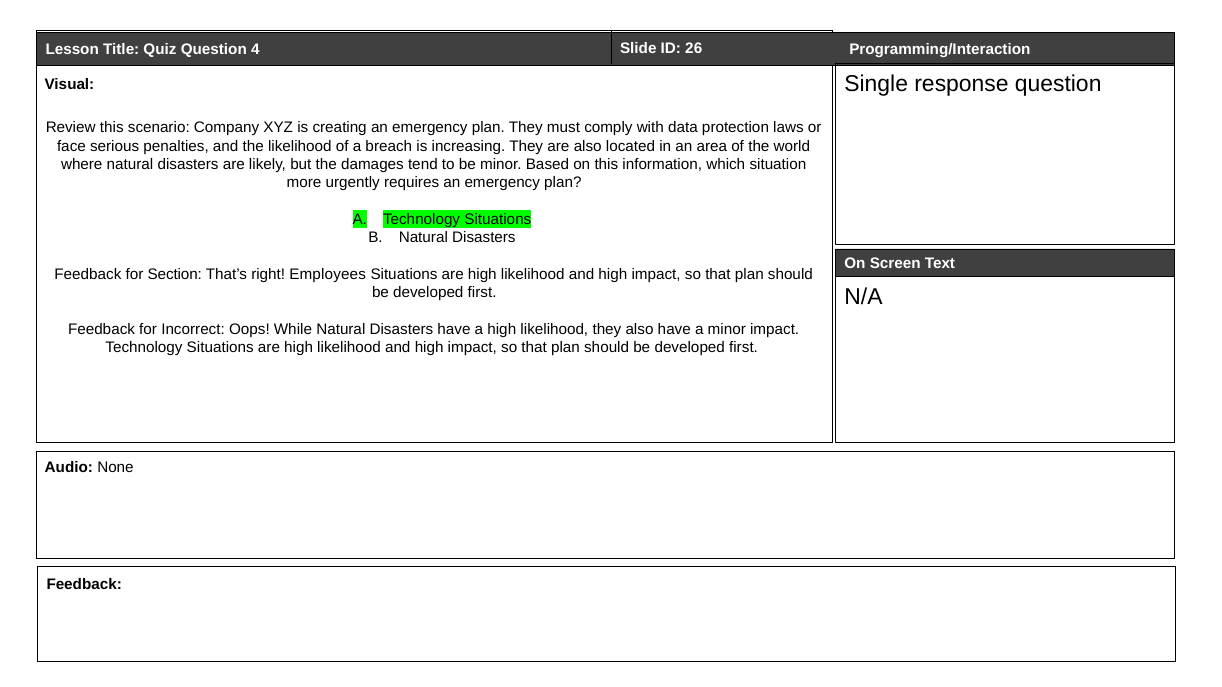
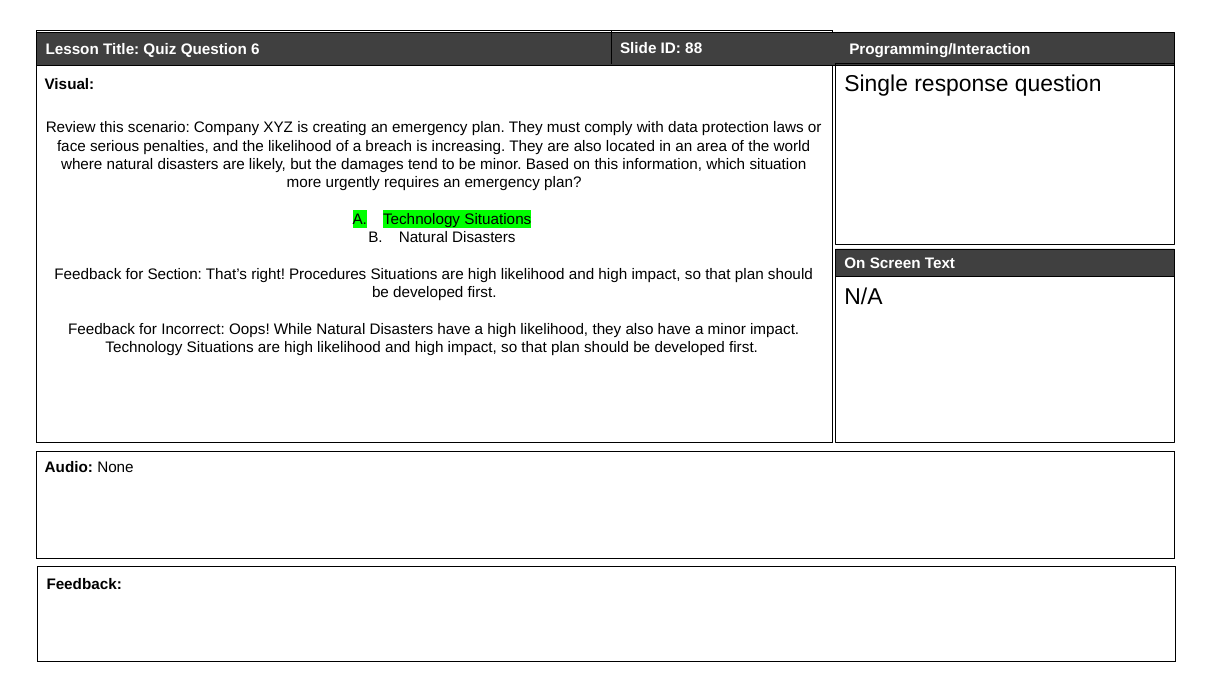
4: 4 -> 6
26: 26 -> 88
Employees: Employees -> Procedures
